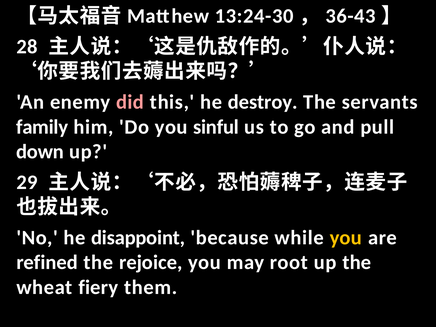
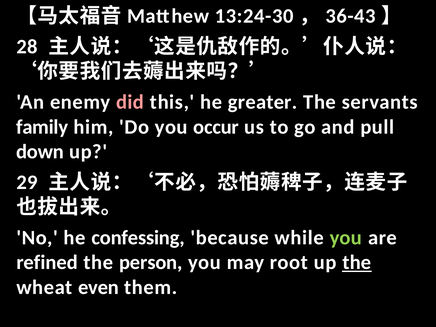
destroy: destroy -> greater
sinful: sinful -> occur
disappoint: disappoint -> confessing
you at (346, 238) colour: yellow -> light green
rejoice: rejoice -> person
the at (357, 263) underline: none -> present
fiery: fiery -> even
